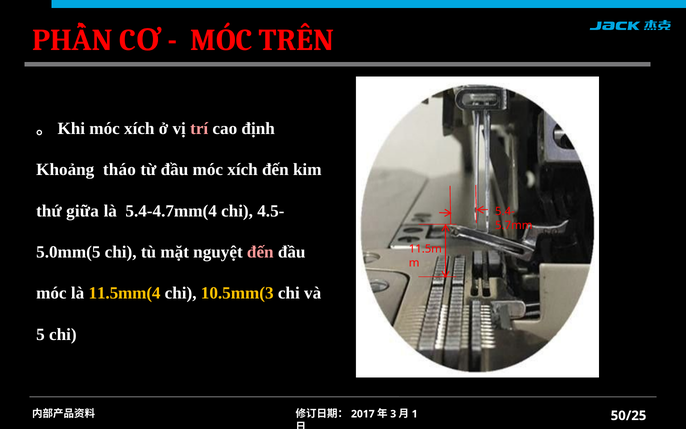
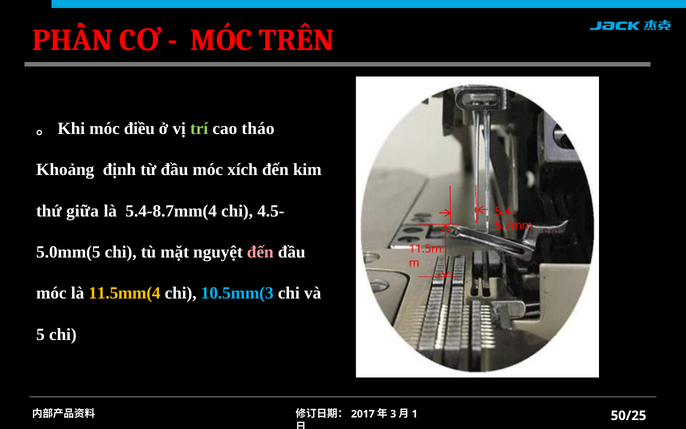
。Khi móc xích: xích -> điều
trí colour: pink -> light green
định: định -> tháo
tháo: tháo -> định
5.4-4.7mm(4: 5.4-4.7mm(4 -> 5.4-8.7mm(4
10.5mm(3 colour: yellow -> light blue
